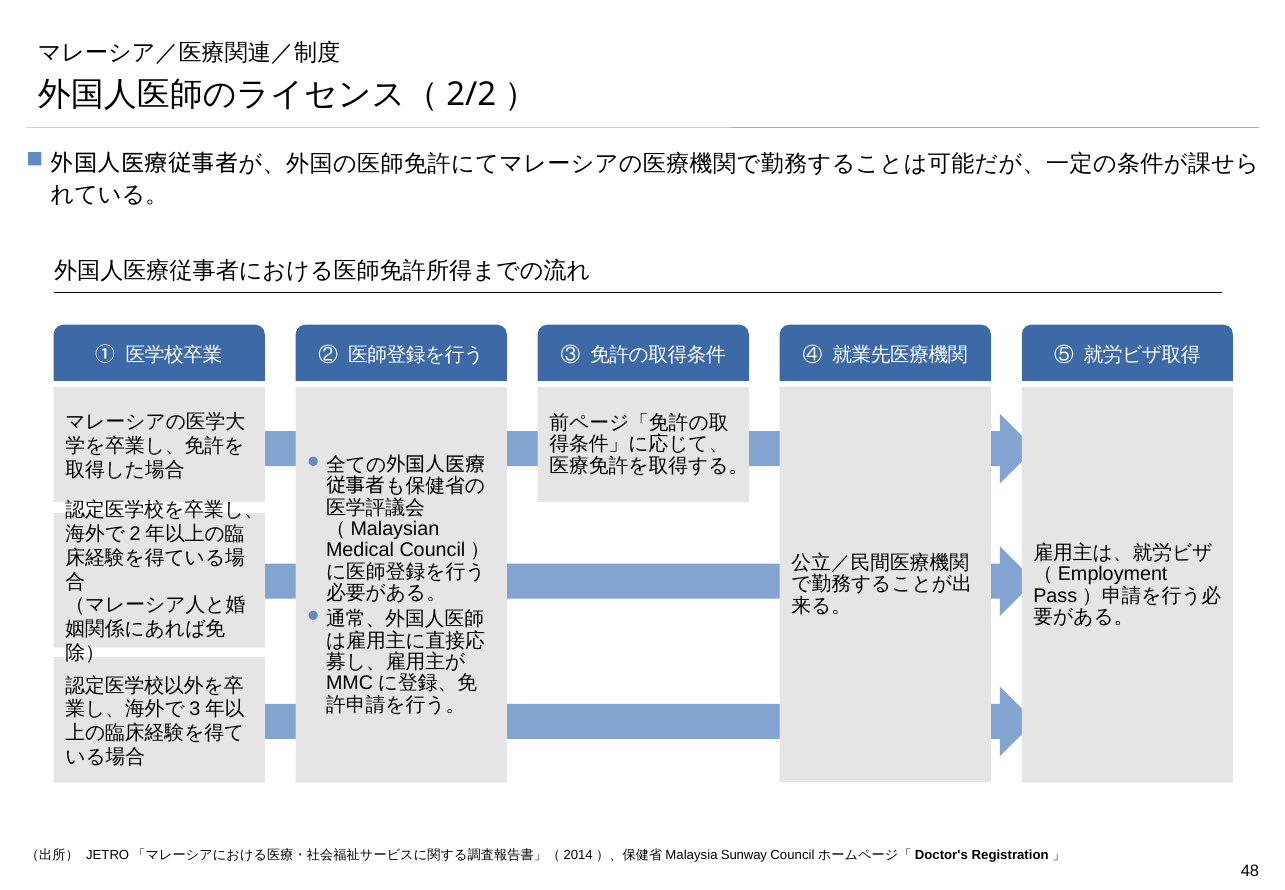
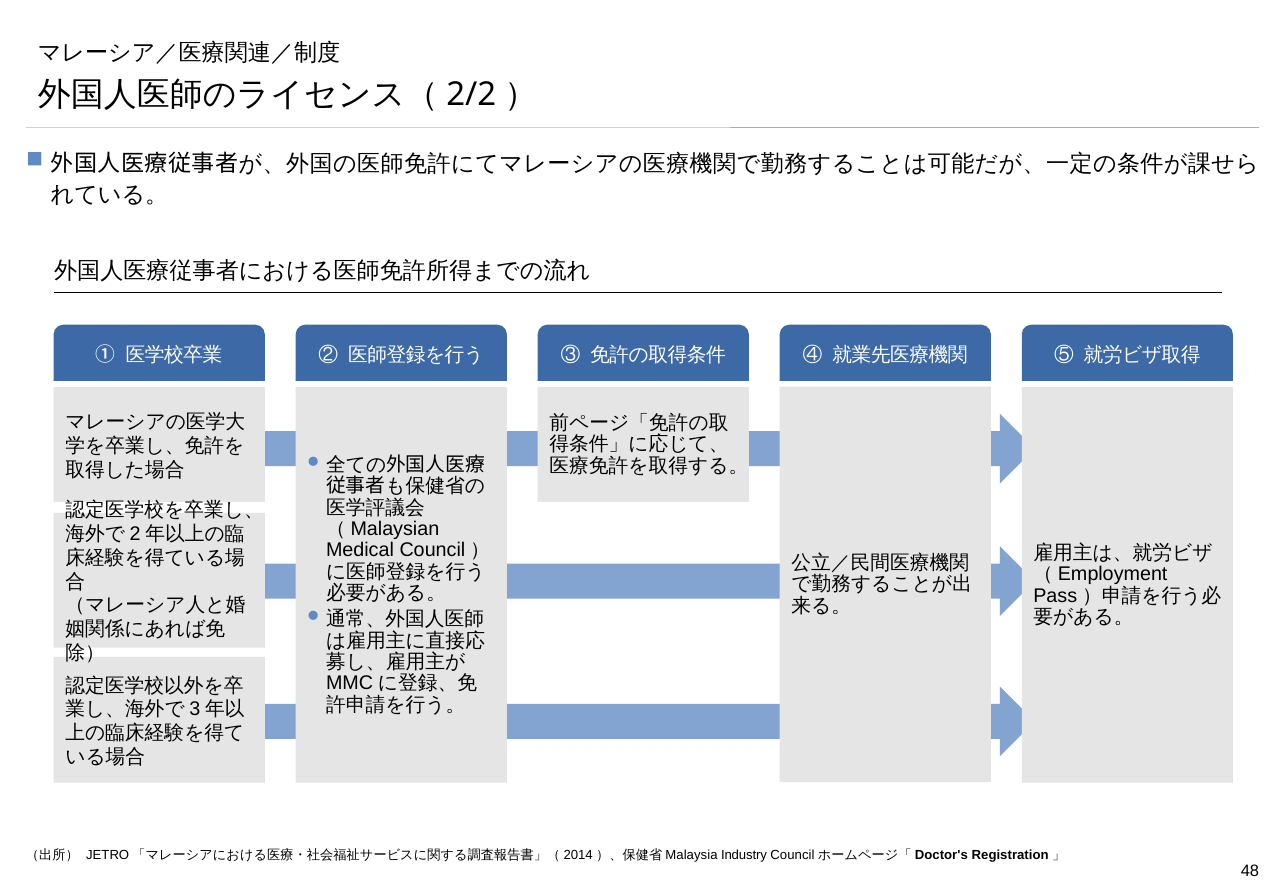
Sunway: Sunway -> Industry
